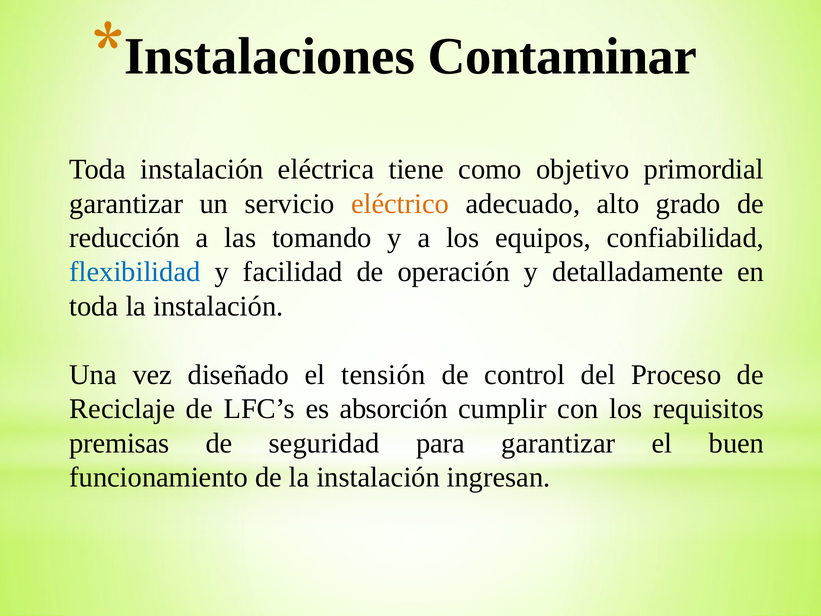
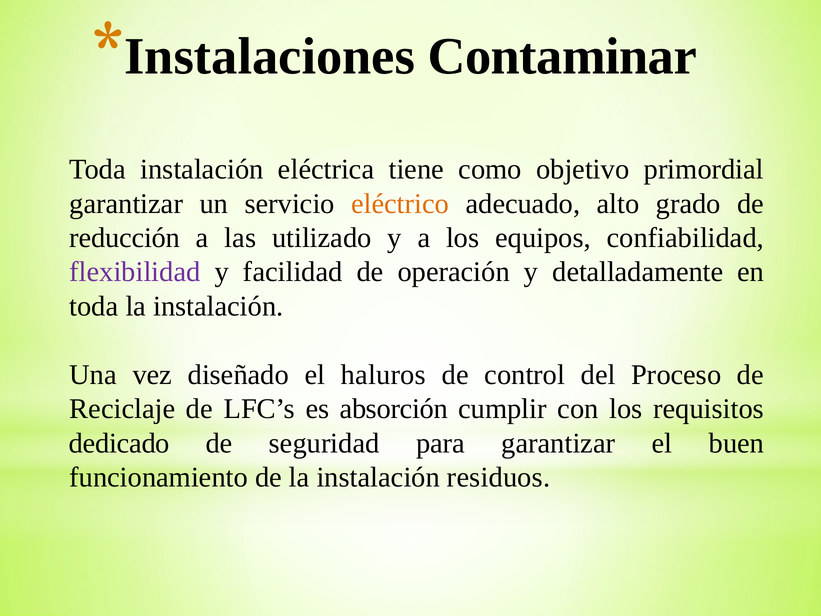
tomando: tomando -> utilizado
flexibilidad colour: blue -> purple
tensión: tensión -> haluros
premisas: premisas -> dedicado
ingresan: ingresan -> residuos
